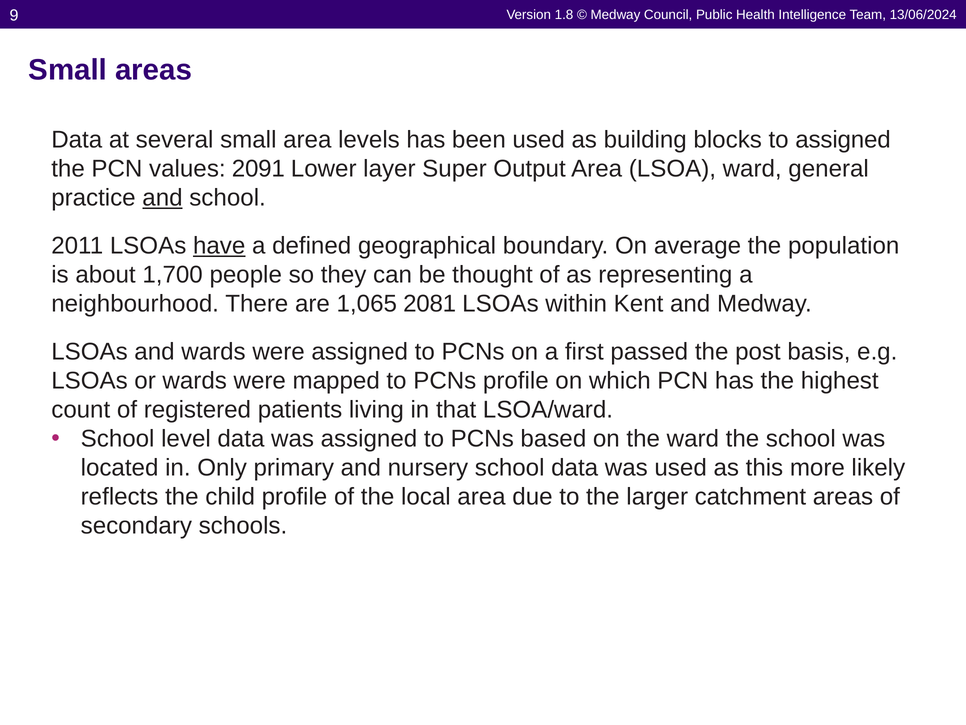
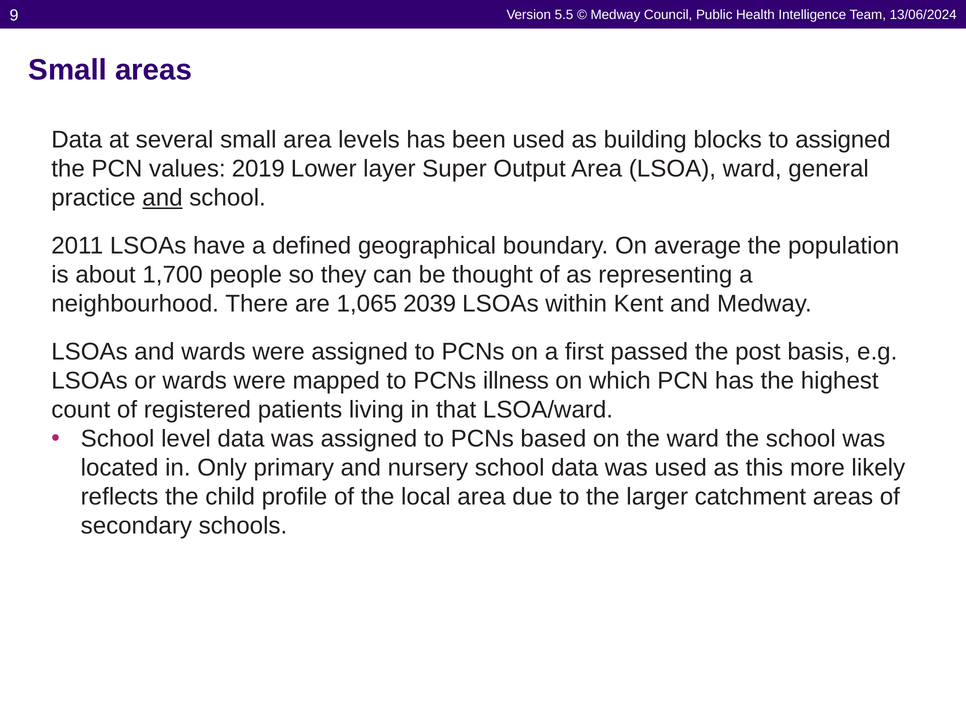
1.8: 1.8 -> 5.5
2091: 2091 -> 2019
have underline: present -> none
2081: 2081 -> 2039
PCNs profile: profile -> illness
